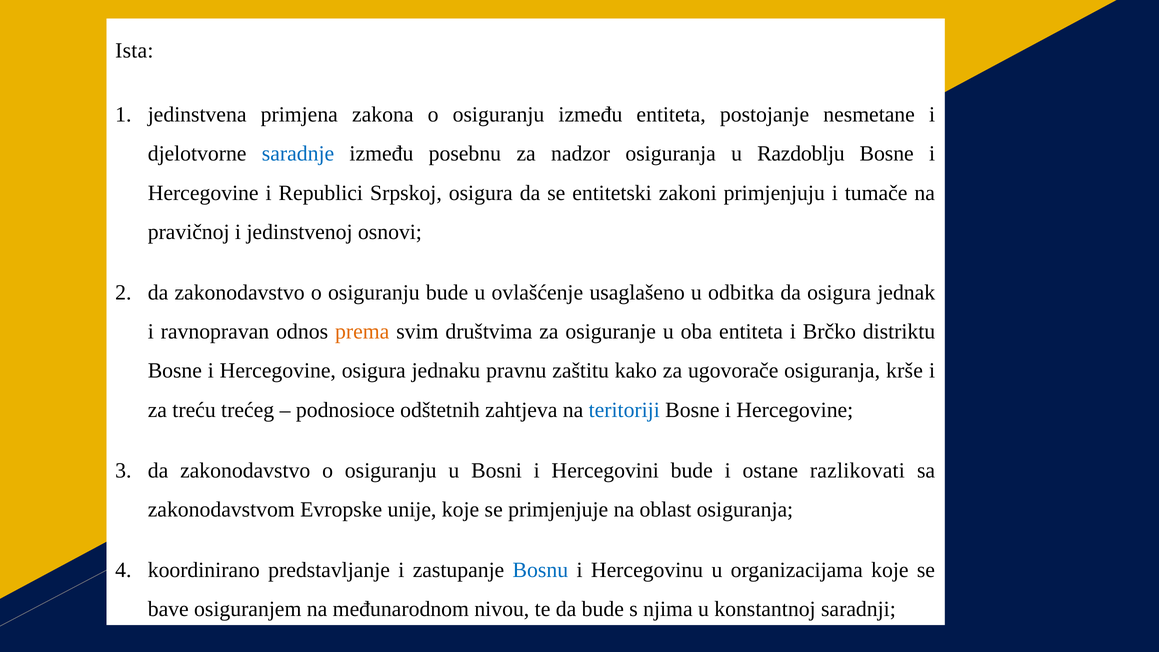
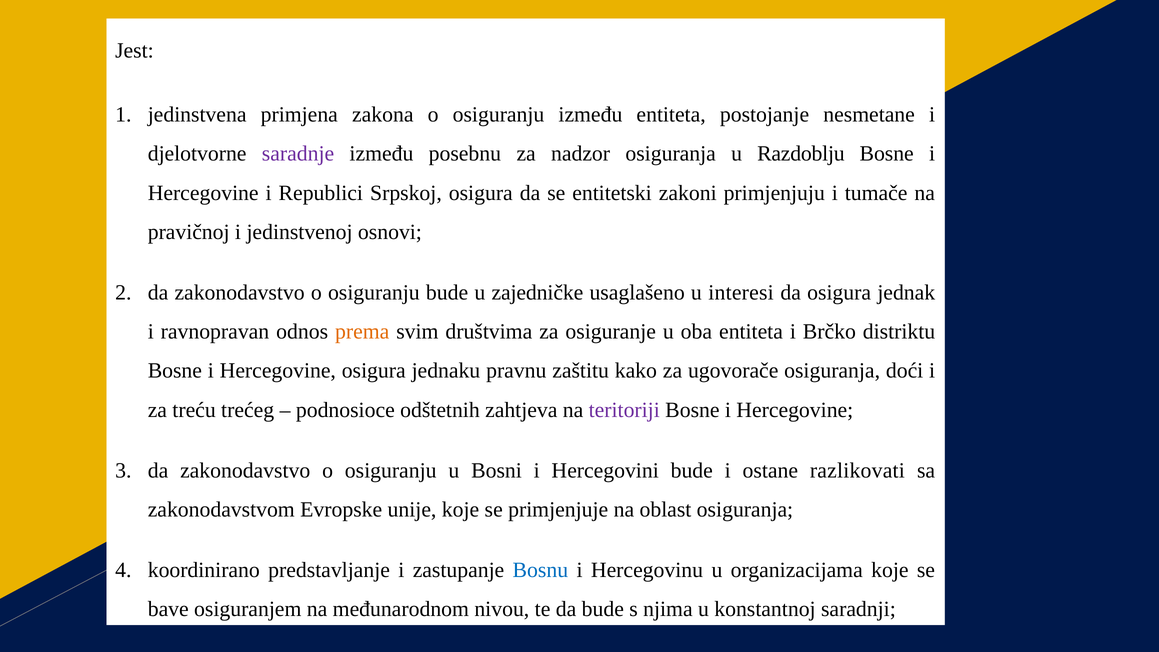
Ista: Ista -> Jest
saradnje colour: blue -> purple
ovlašćenje: ovlašćenje -> zajedničke
odbitka: odbitka -> interesi
krše: krše -> doći
teritoriji colour: blue -> purple
